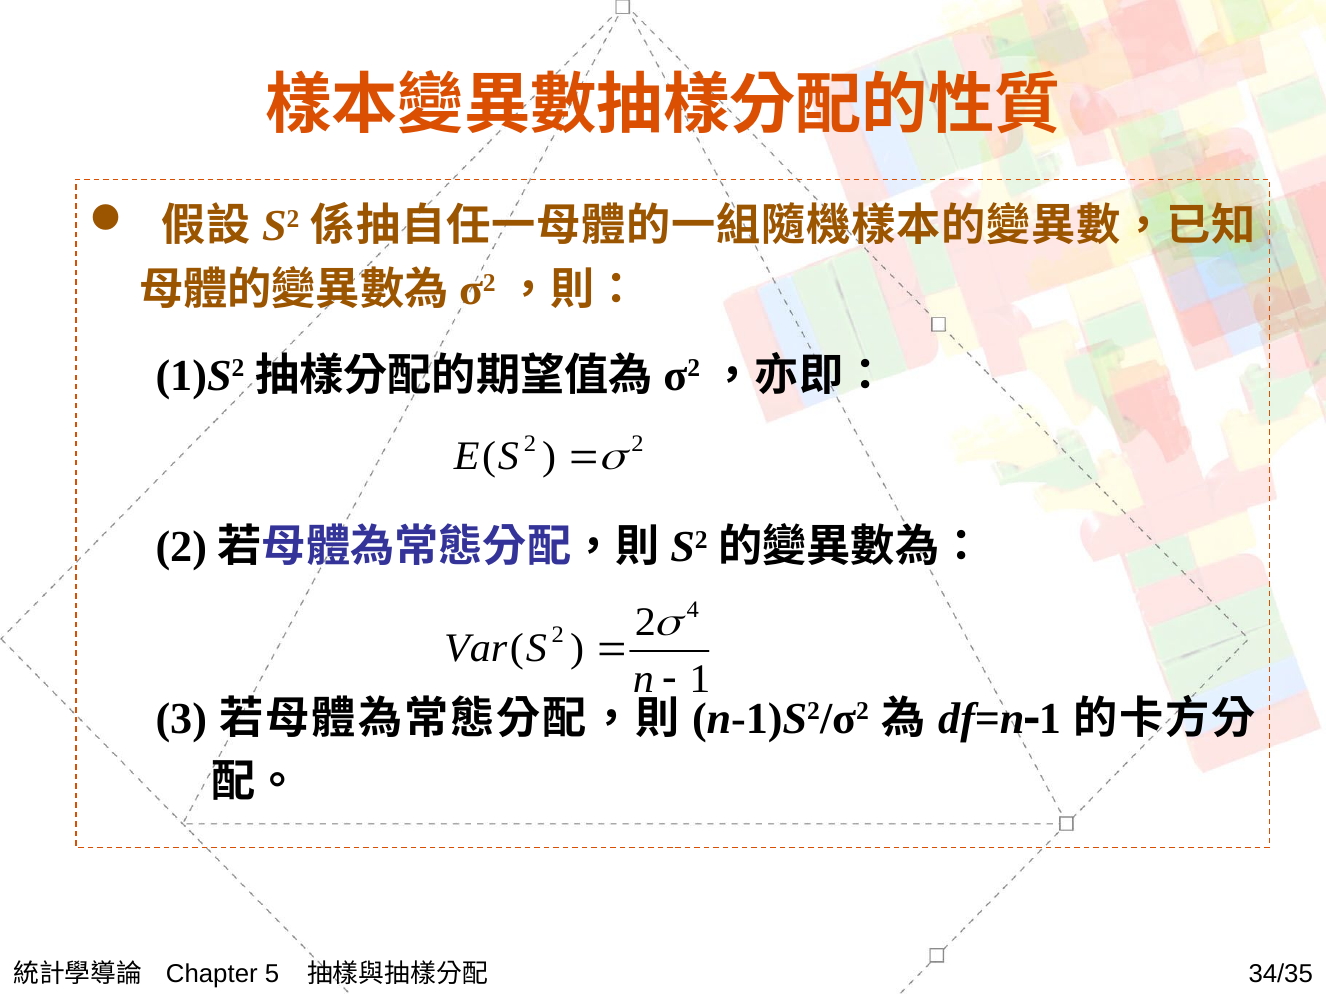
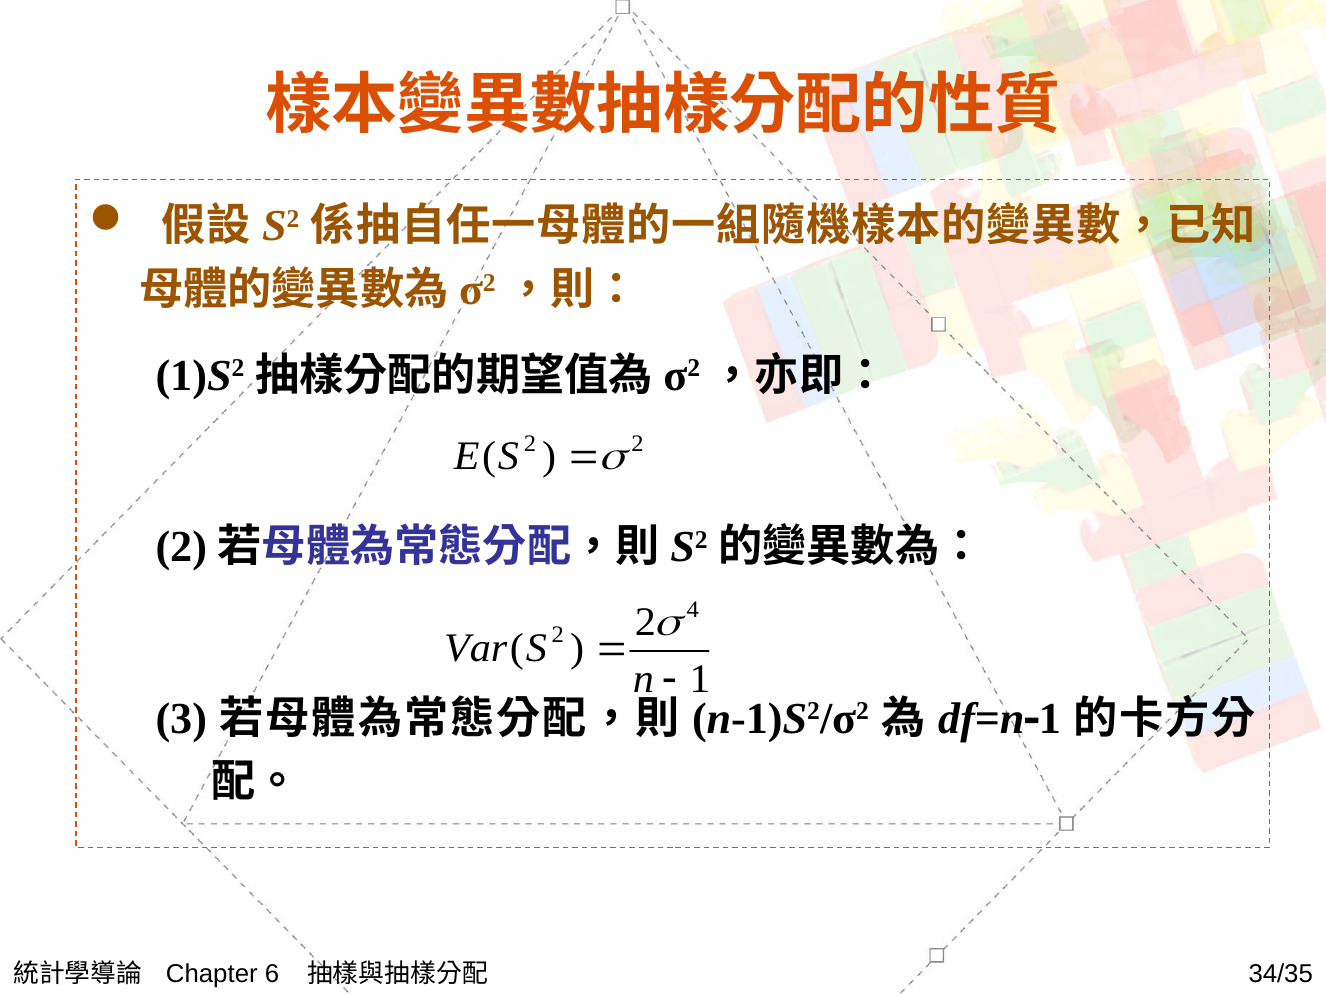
5: 5 -> 6
